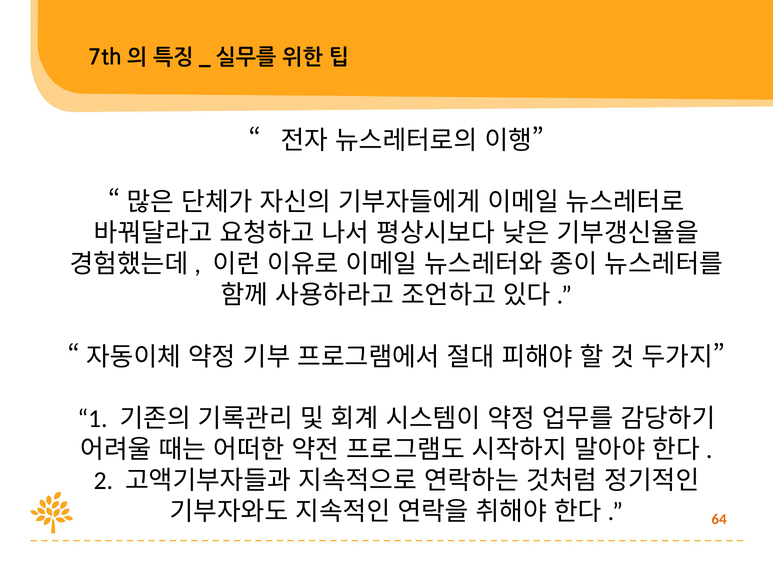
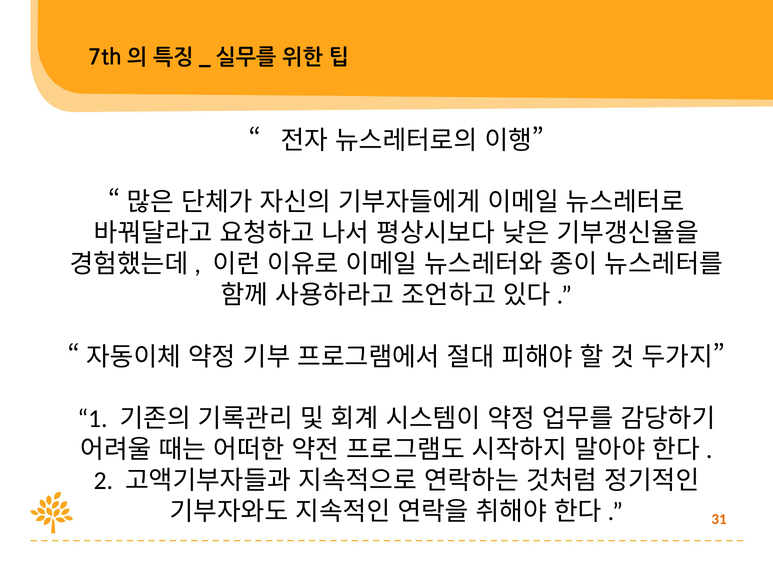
64: 64 -> 31
